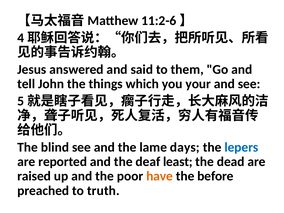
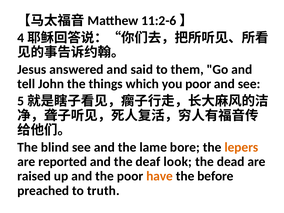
you your: your -> poor
days: days -> bore
lepers colour: blue -> orange
least: least -> look
